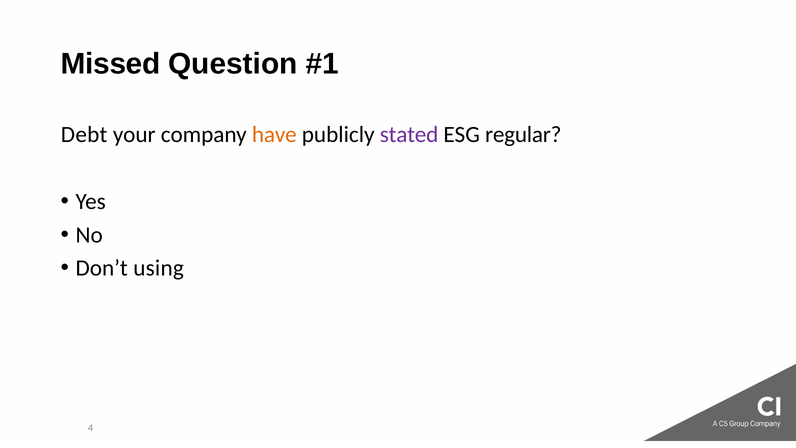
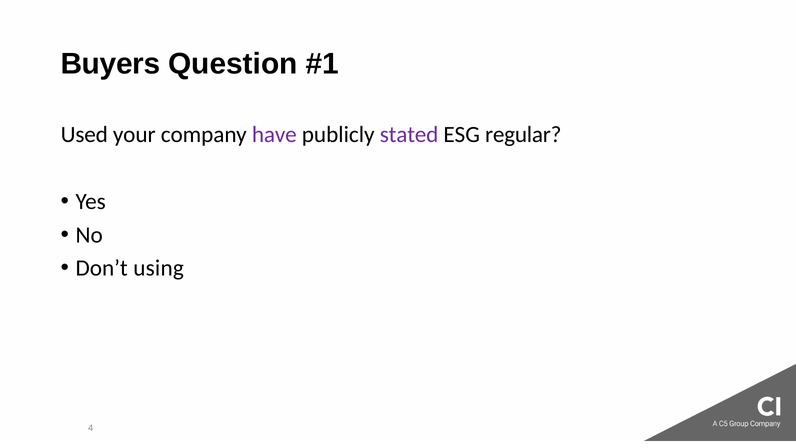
Missed: Missed -> Buyers
Debt: Debt -> Used
have colour: orange -> purple
